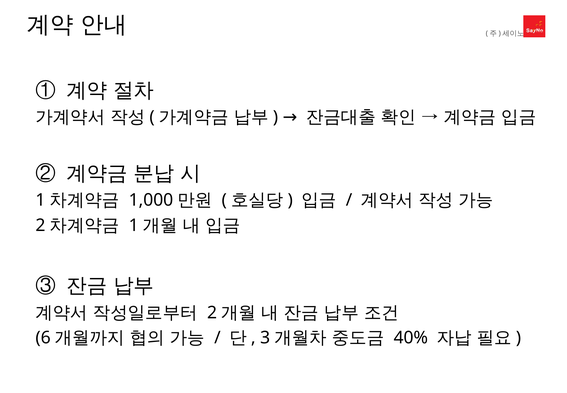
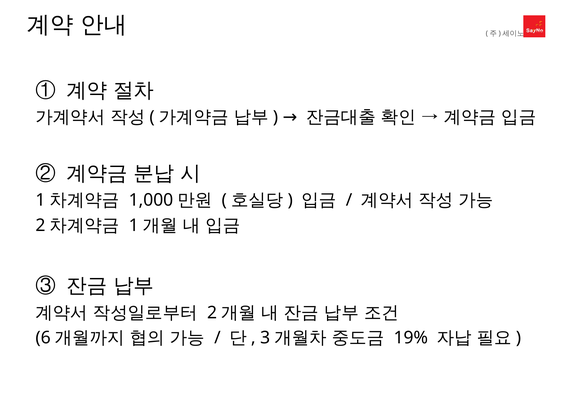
40%: 40% -> 19%
